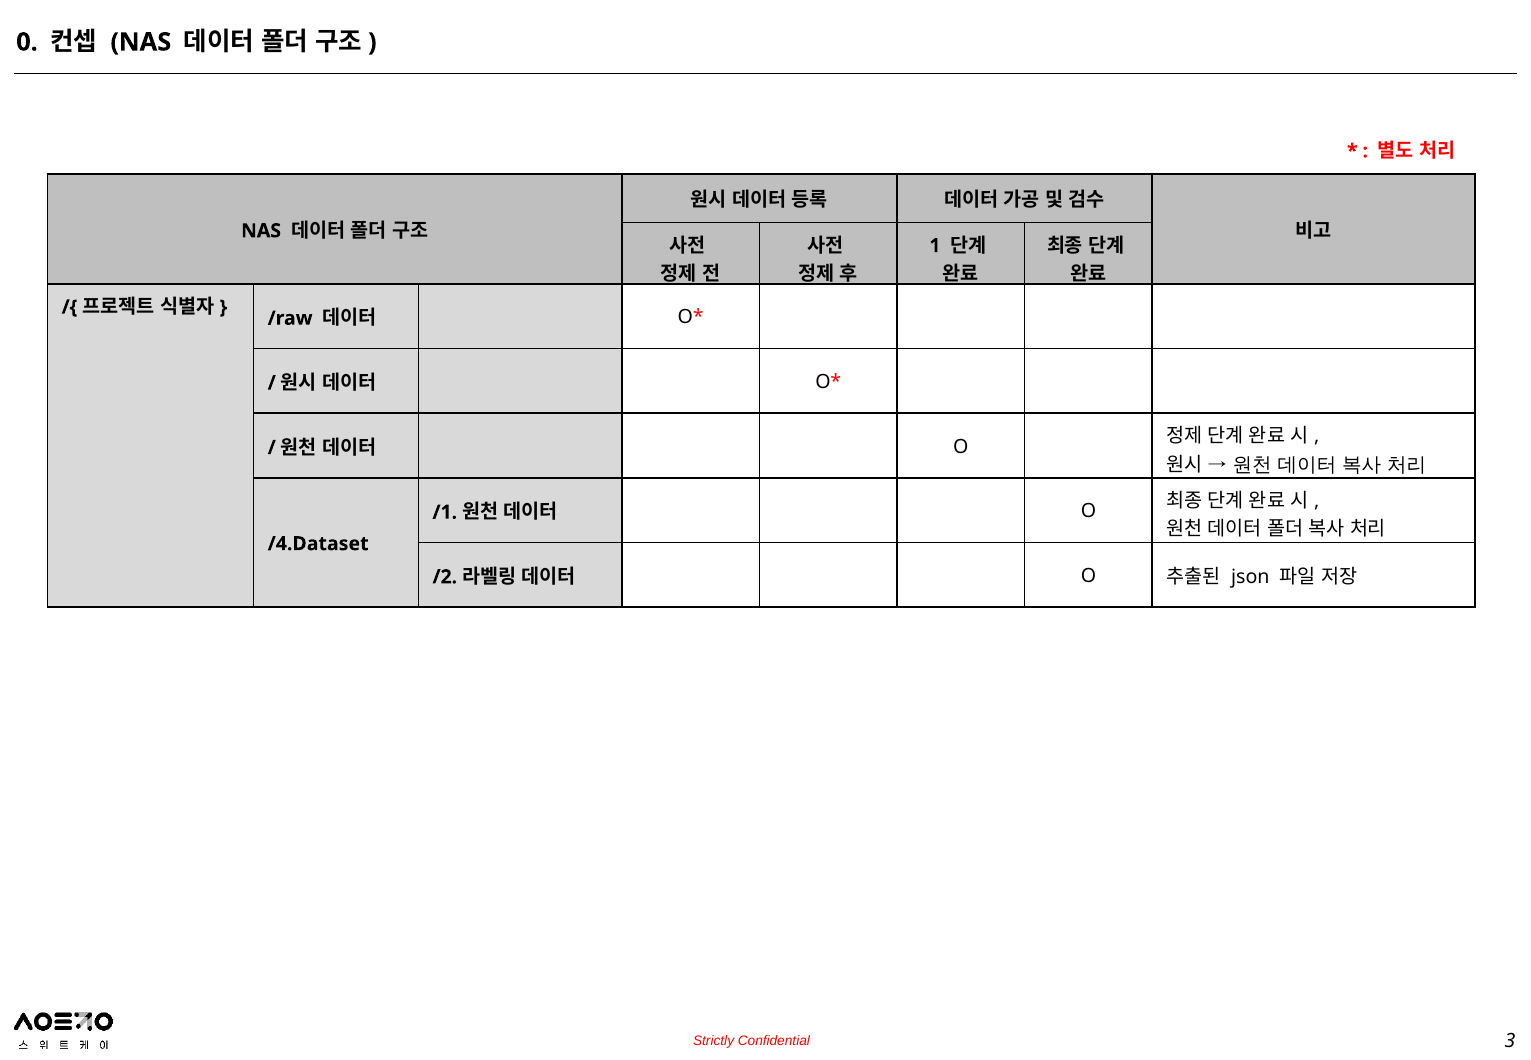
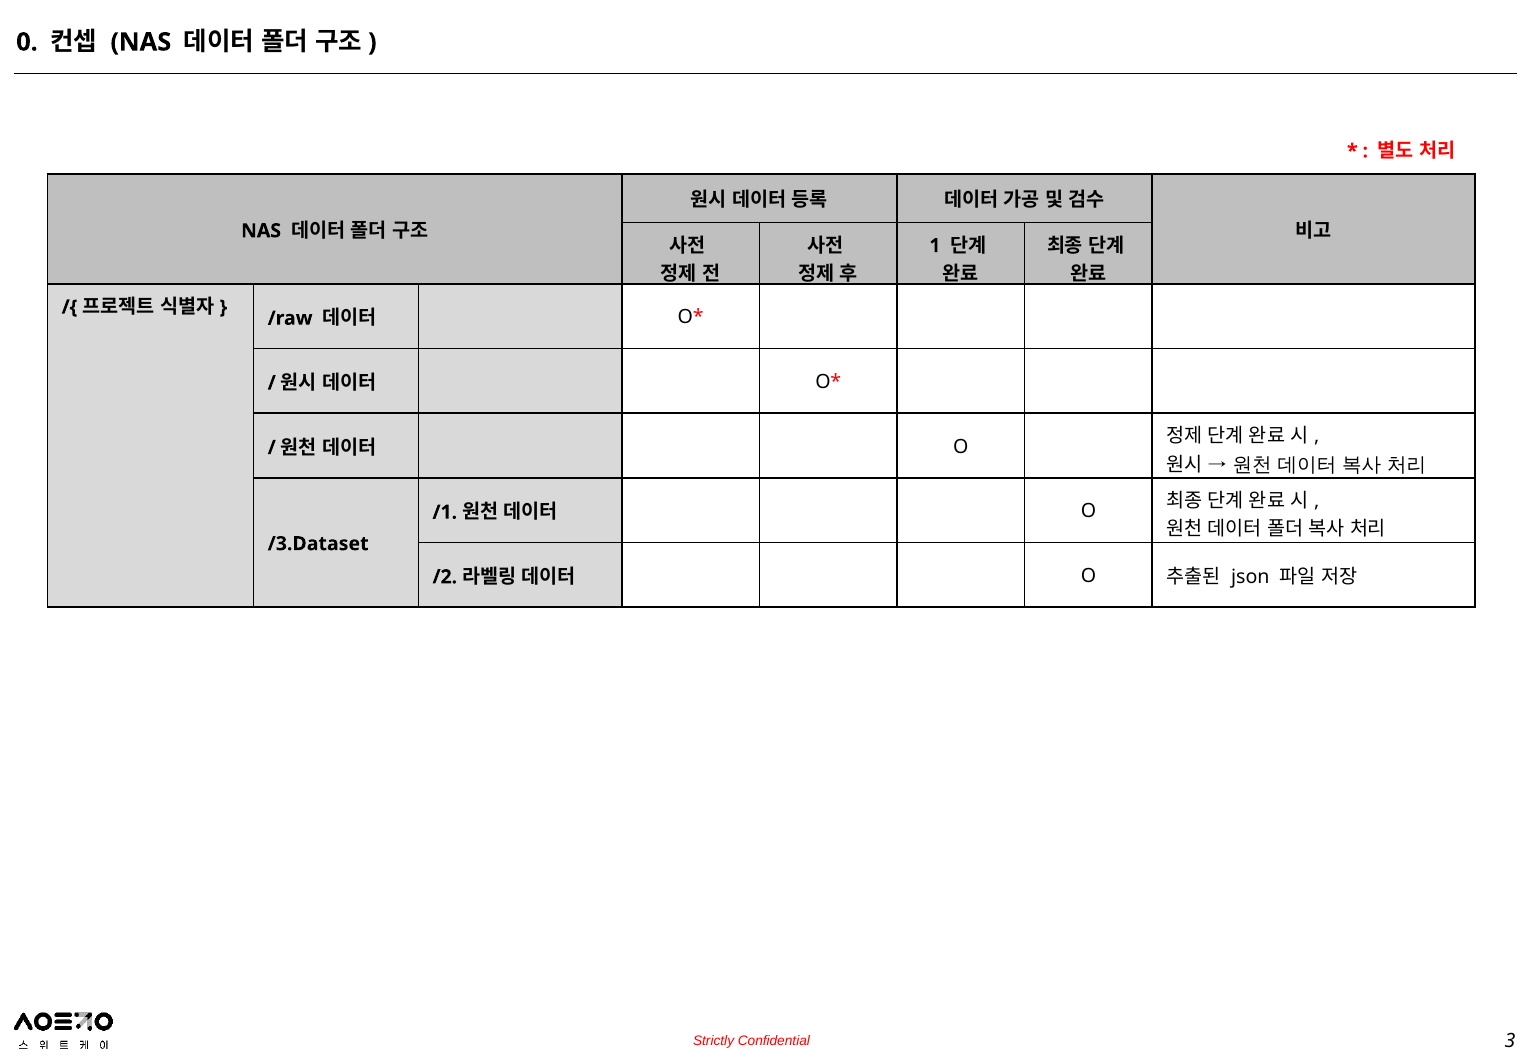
/4.Dataset: /4.Dataset -> /3.Dataset
